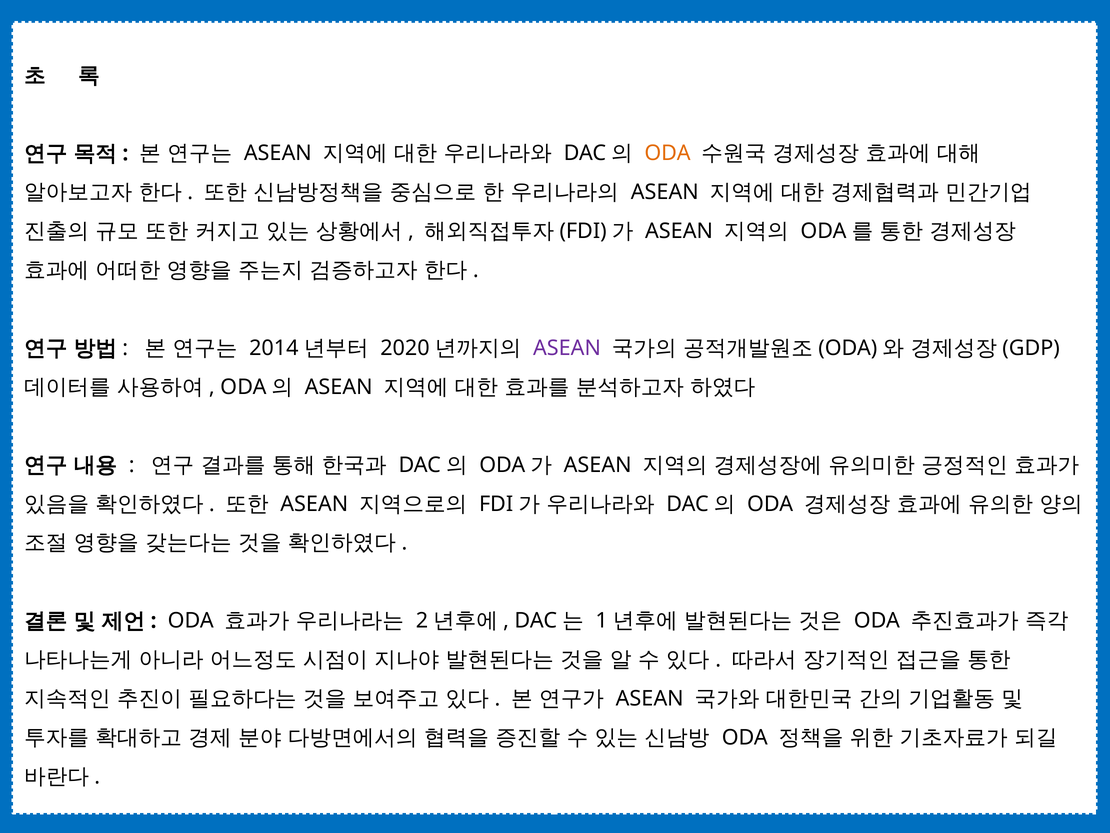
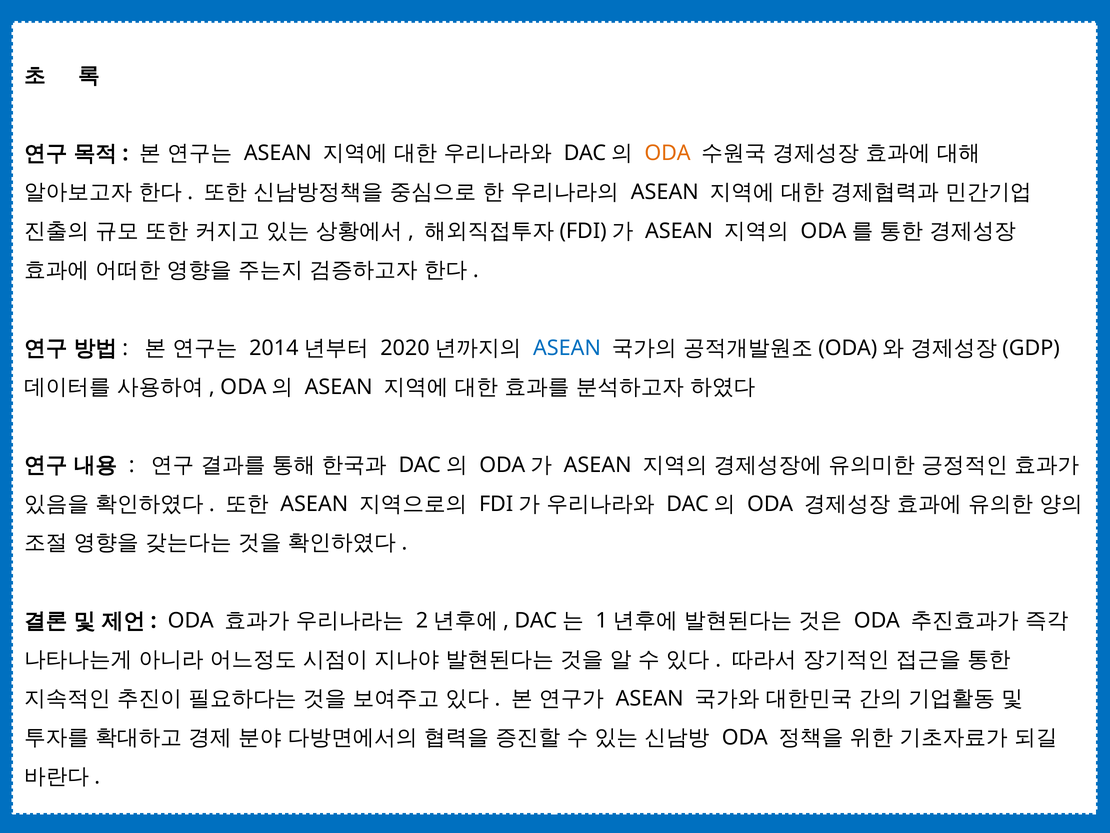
ASEAN at (567, 348) colour: purple -> blue
